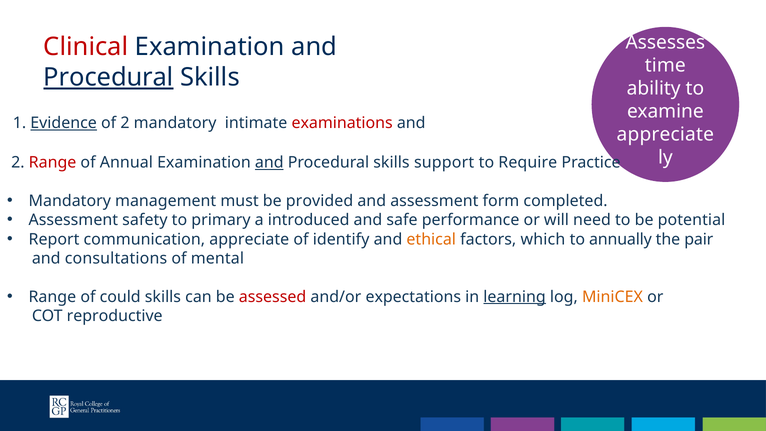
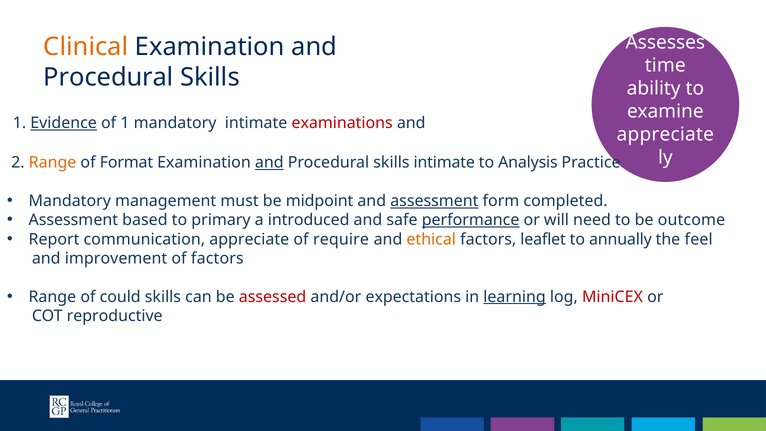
Clinical colour: red -> orange
Procedural at (109, 77) underline: present -> none
of 2: 2 -> 1
Range at (53, 163) colour: red -> orange
Annual: Annual -> Format
skills support: support -> intimate
Require: Require -> Analysis
provided: provided -> midpoint
assessment at (434, 201) underline: none -> present
safety: safety -> based
performance underline: none -> present
potential: potential -> outcome
identify: identify -> require
which: which -> leaflet
pair: pair -> feel
consultations: consultations -> improvement
of mental: mental -> factors
MiniCEX colour: orange -> red
